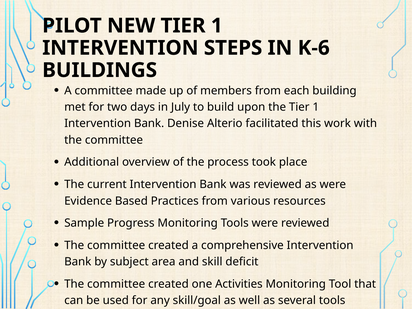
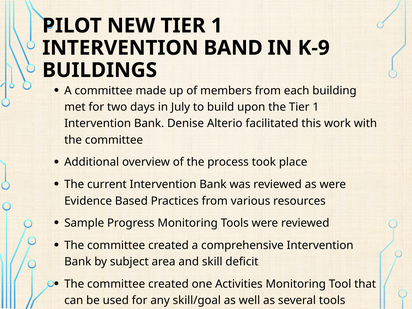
STEPS: STEPS -> BAND
K-6: K-6 -> K-9
